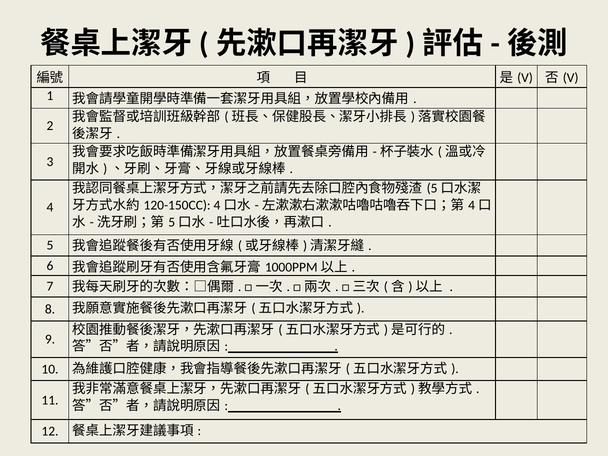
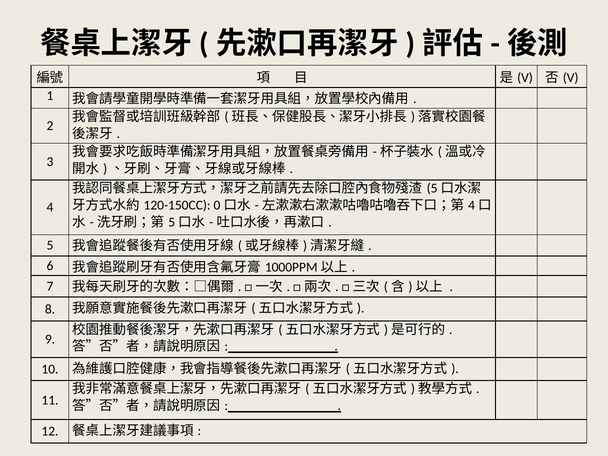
4 at (217, 205): 4 -> 0
